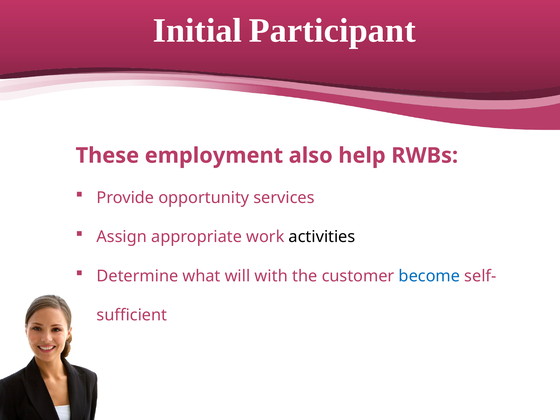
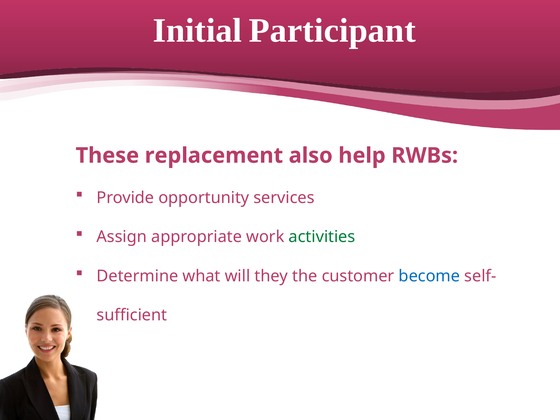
employment: employment -> replacement
activities colour: black -> green
with: with -> they
